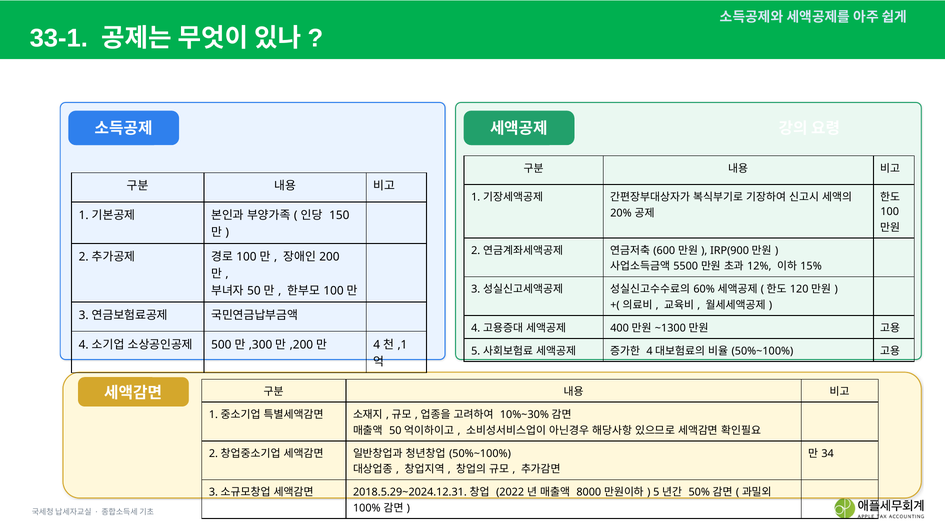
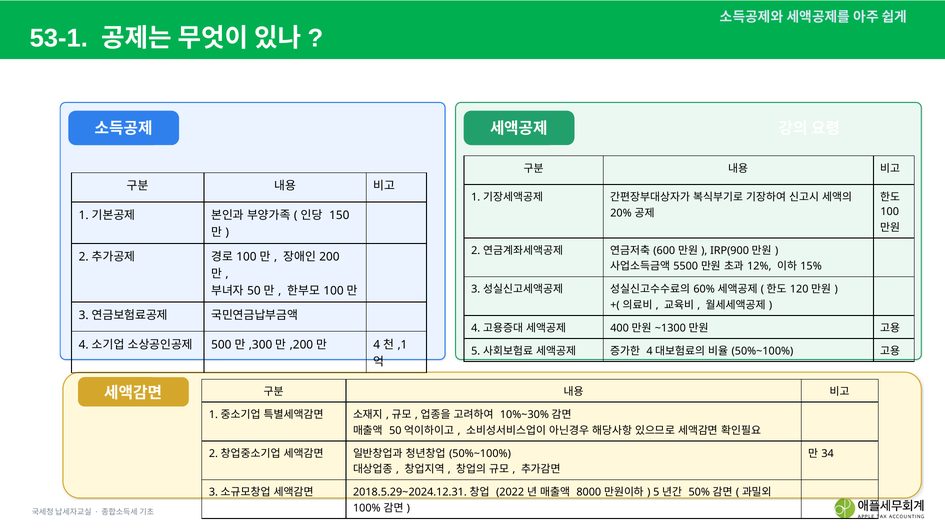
33-1: 33-1 -> 53-1
